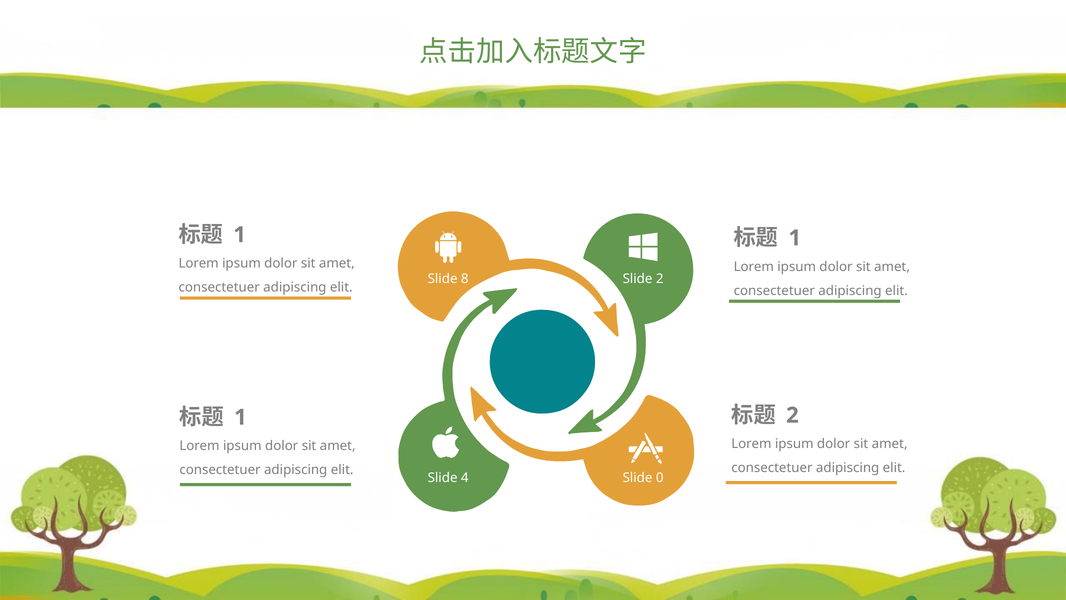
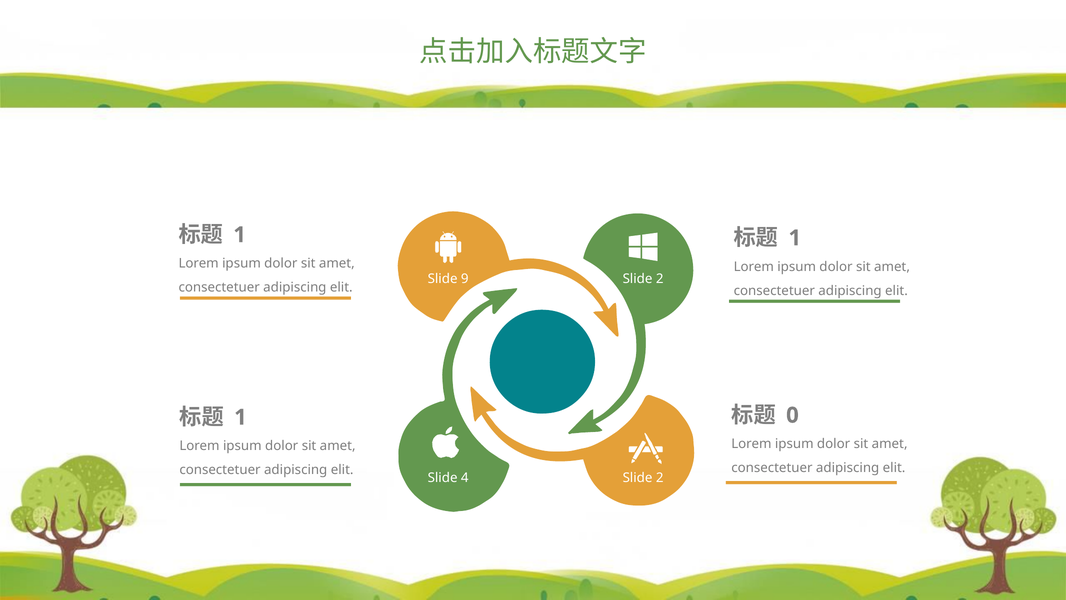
8: 8 -> 9
2 at (792, 415): 2 -> 0
4 Slide 0: 0 -> 2
